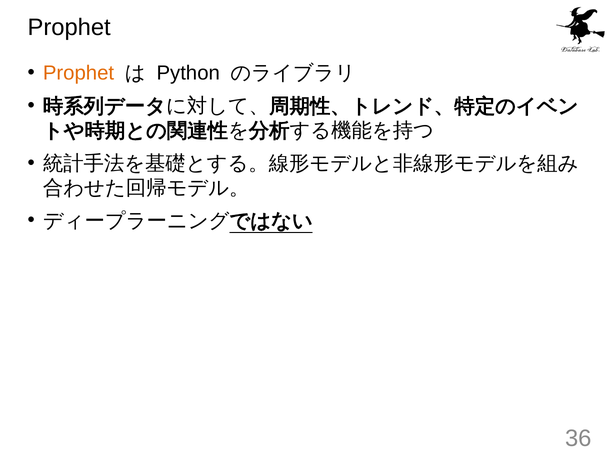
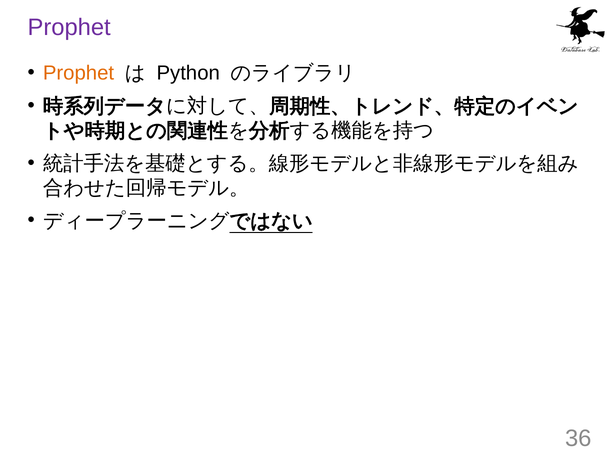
Prophet at (69, 27) colour: black -> purple
